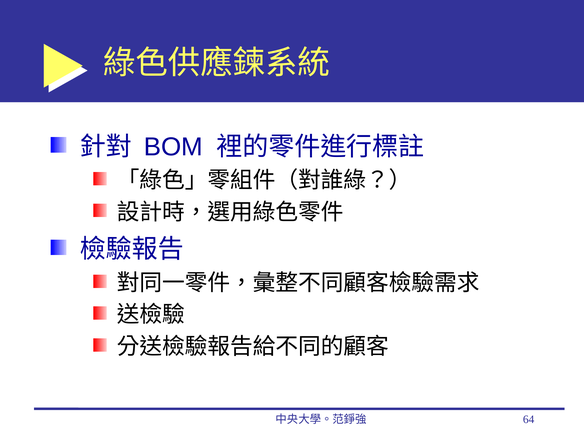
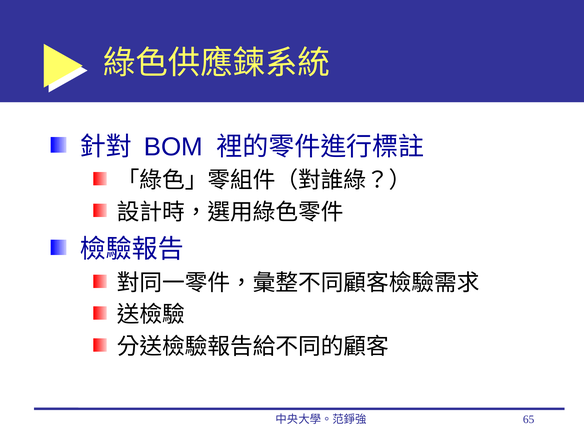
64: 64 -> 65
